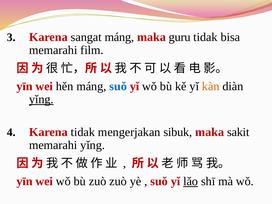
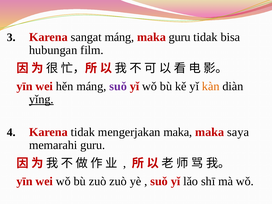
memarahi at (53, 50): memarahi -> hubungan
suǒ at (118, 86) colour: blue -> purple
mengerjakan sibuk: sibuk -> maka
sakit: sakit -> saya
memarahi yǐng: yǐng -> guru
lǎo underline: present -> none
